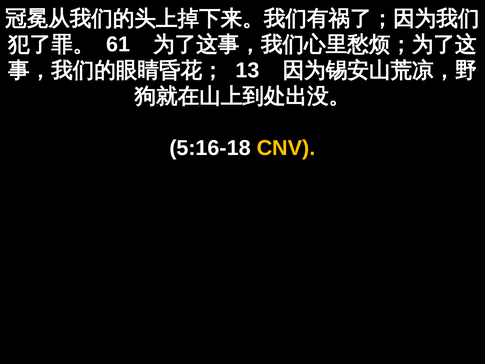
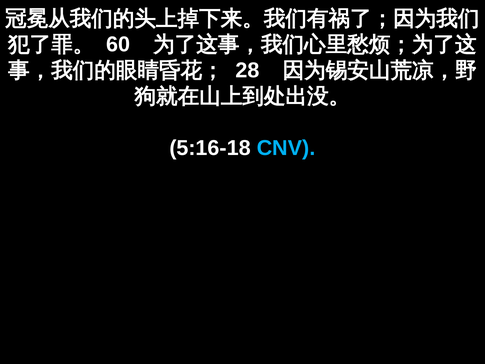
61: 61 -> 60
13: 13 -> 28
CNV colour: yellow -> light blue
